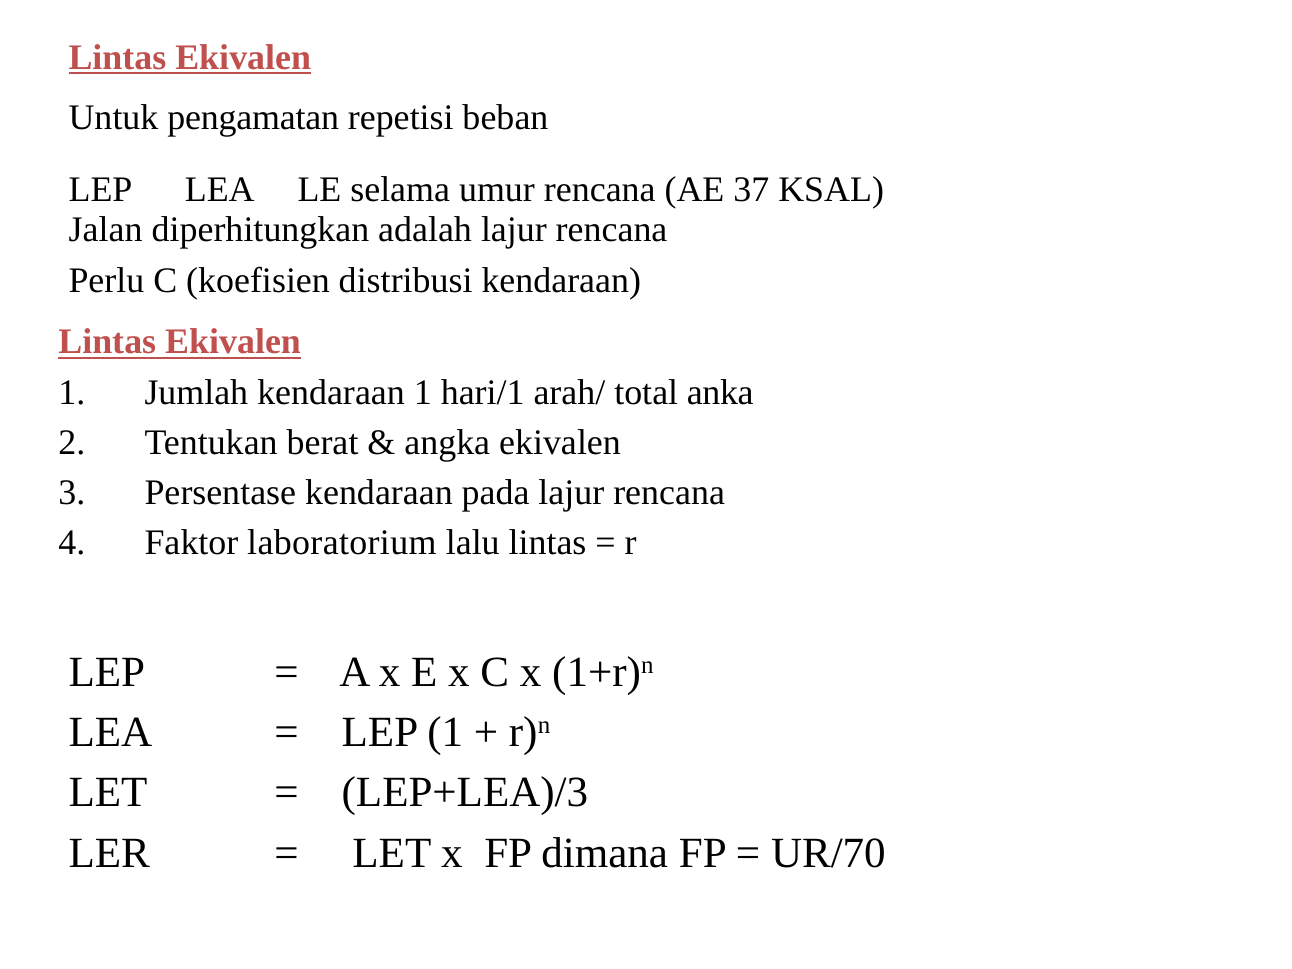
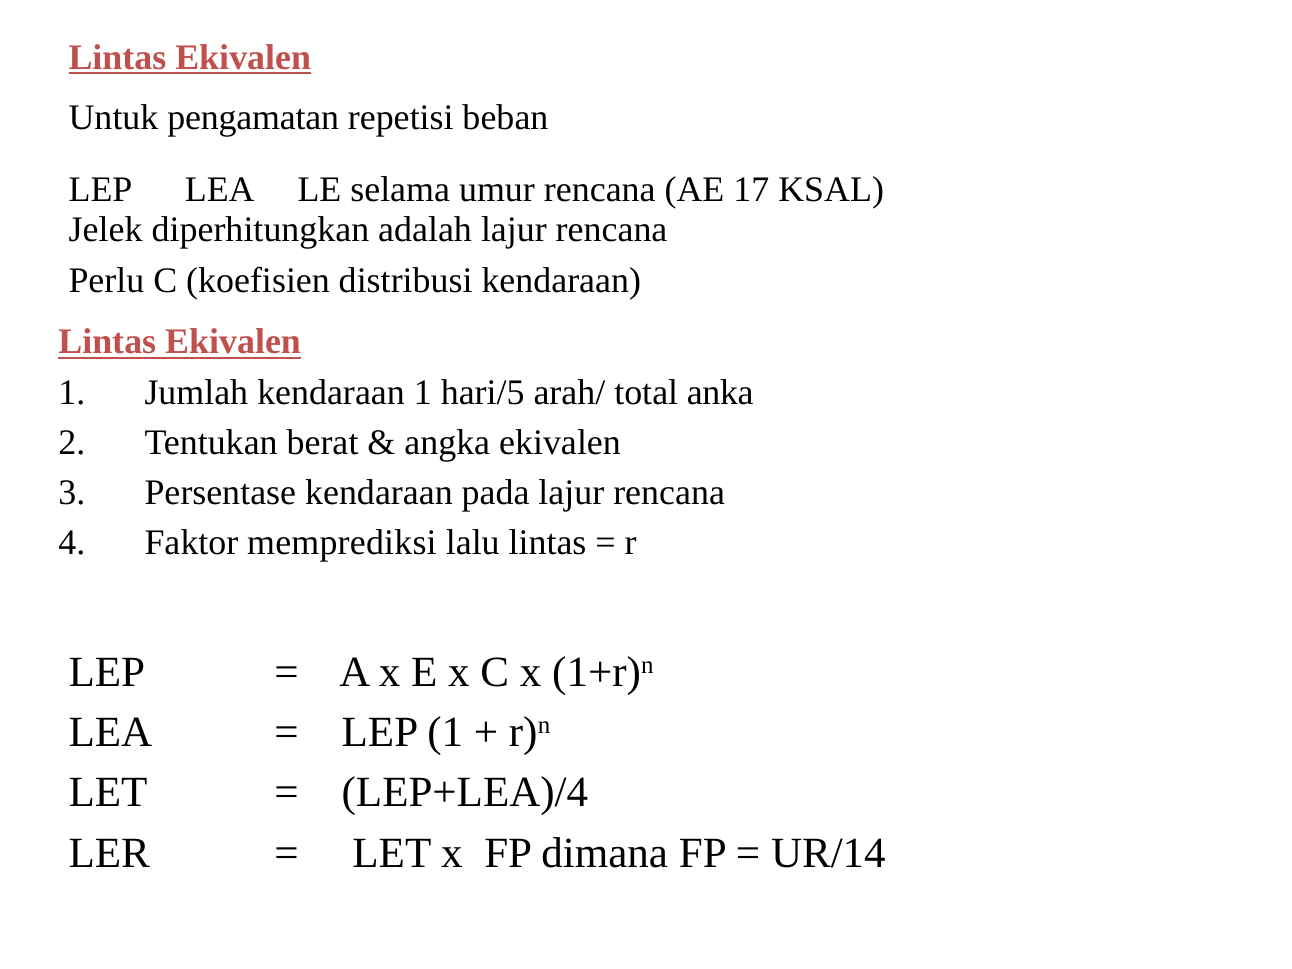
37: 37 -> 17
Jalan: Jalan -> Jelek
hari/1: hari/1 -> hari/5
laboratorium: laboratorium -> memprediksi
LEP+LEA)/3: LEP+LEA)/3 -> LEP+LEA)/4
UR/70: UR/70 -> UR/14
